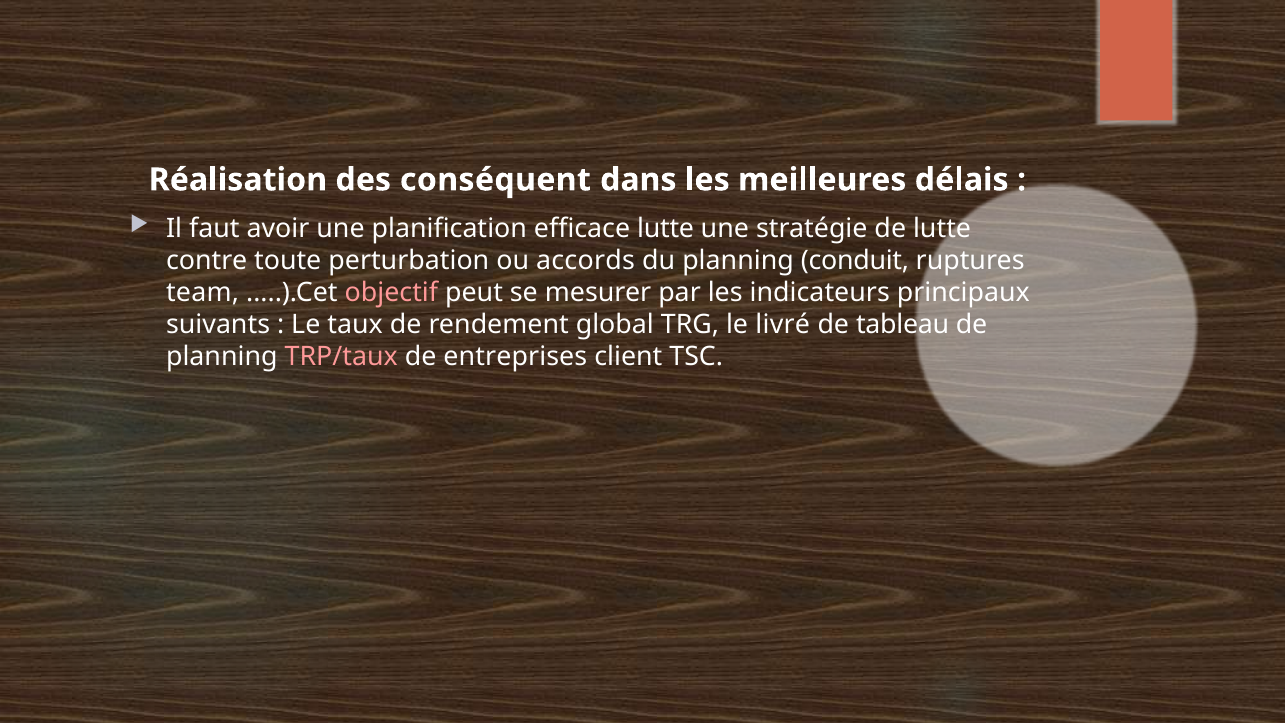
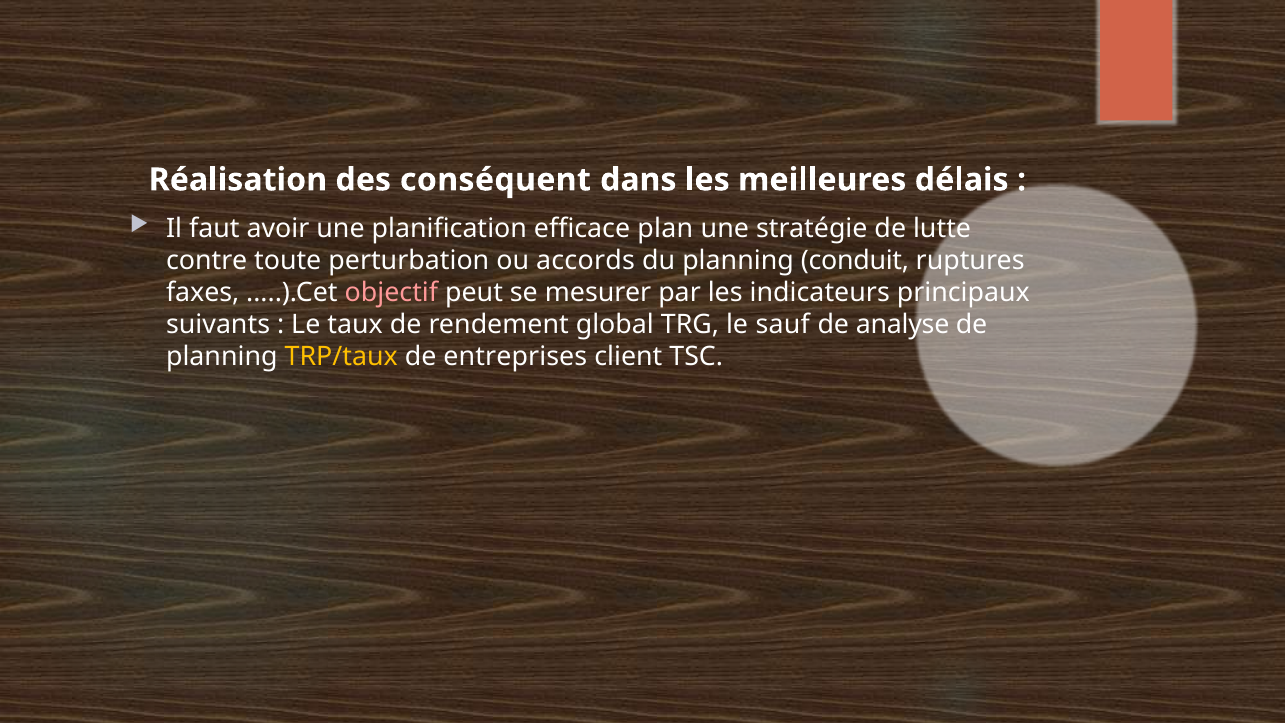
efficace lutte: lutte -> plan
team: team -> faxes
livré: livré -> sauf
tableau: tableau -> analyse
TRP/taux colour: pink -> yellow
